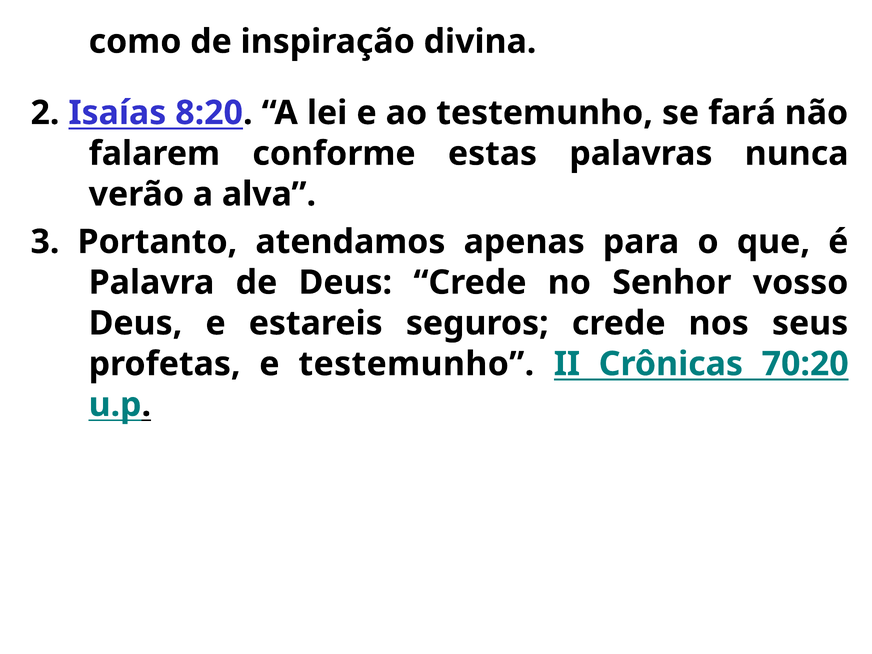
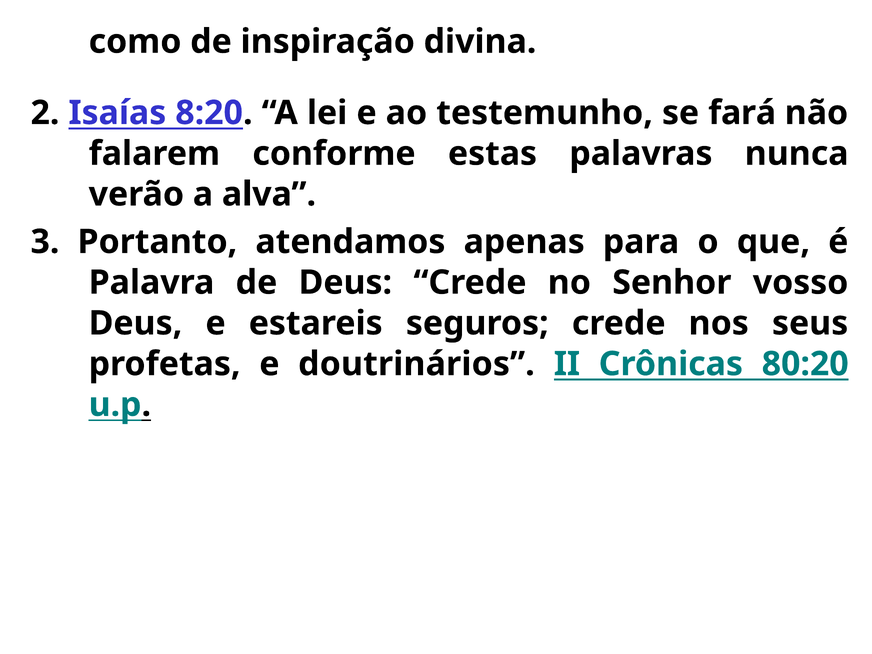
e testemunho: testemunho -> doutrinários
70:20: 70:20 -> 80:20
